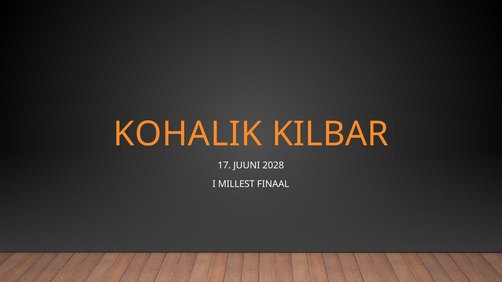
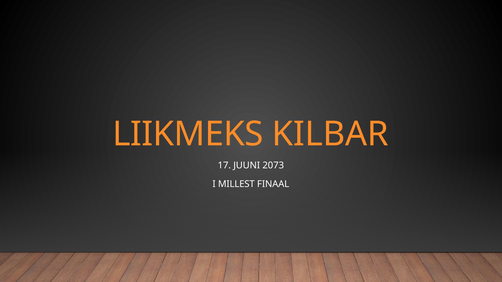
KOHALIK: KOHALIK -> LIIKMEKS
2028: 2028 -> 2073
